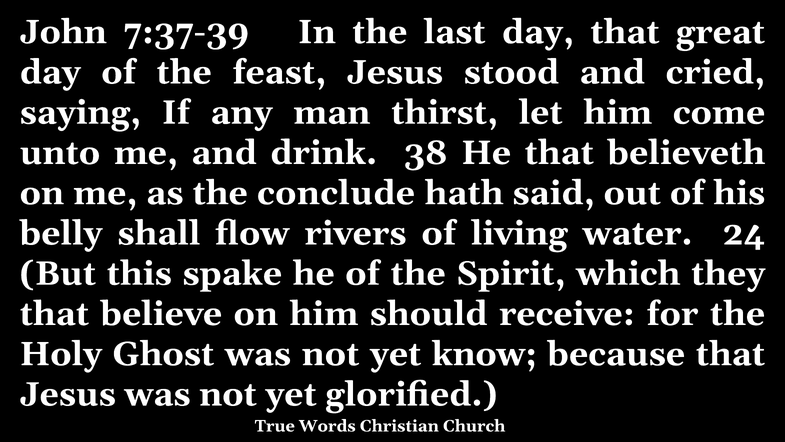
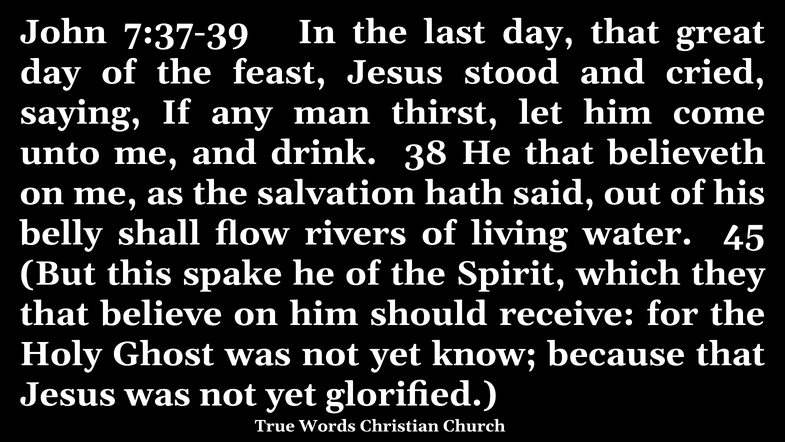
conclude: conclude -> salvation
24: 24 -> 45
